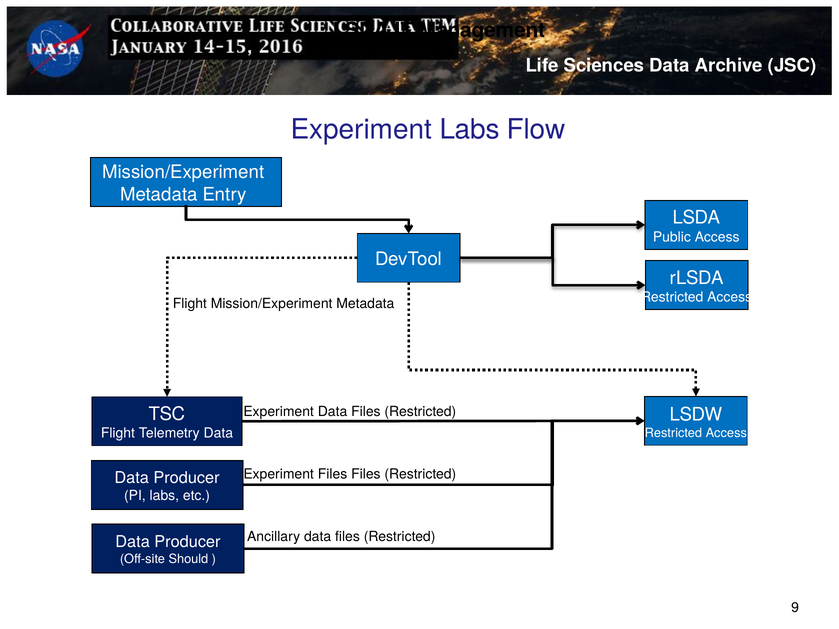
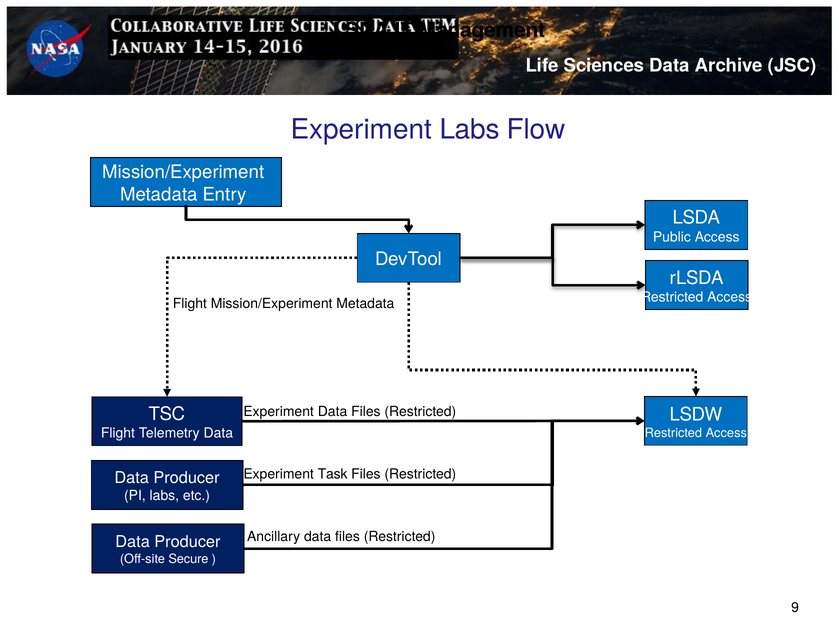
Experiment Files: Files -> Task
Should: Should -> Secure
